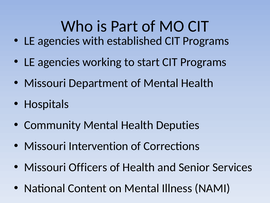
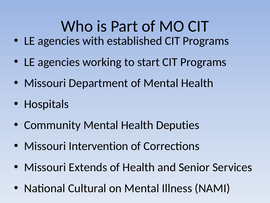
Officers: Officers -> Extends
Content: Content -> Cultural
